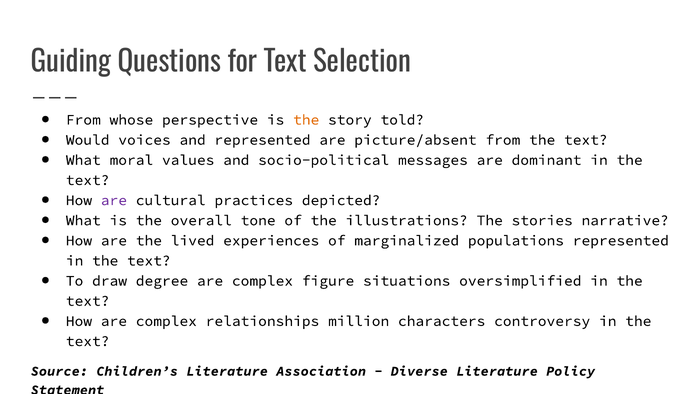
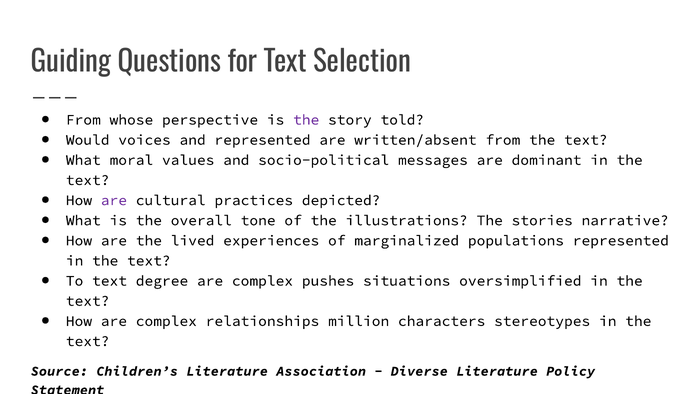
the at (306, 120) colour: orange -> purple
picture/absent: picture/absent -> written/absent
To draw: draw -> text
figure: figure -> pushes
controversy: controversy -> stereotypes
